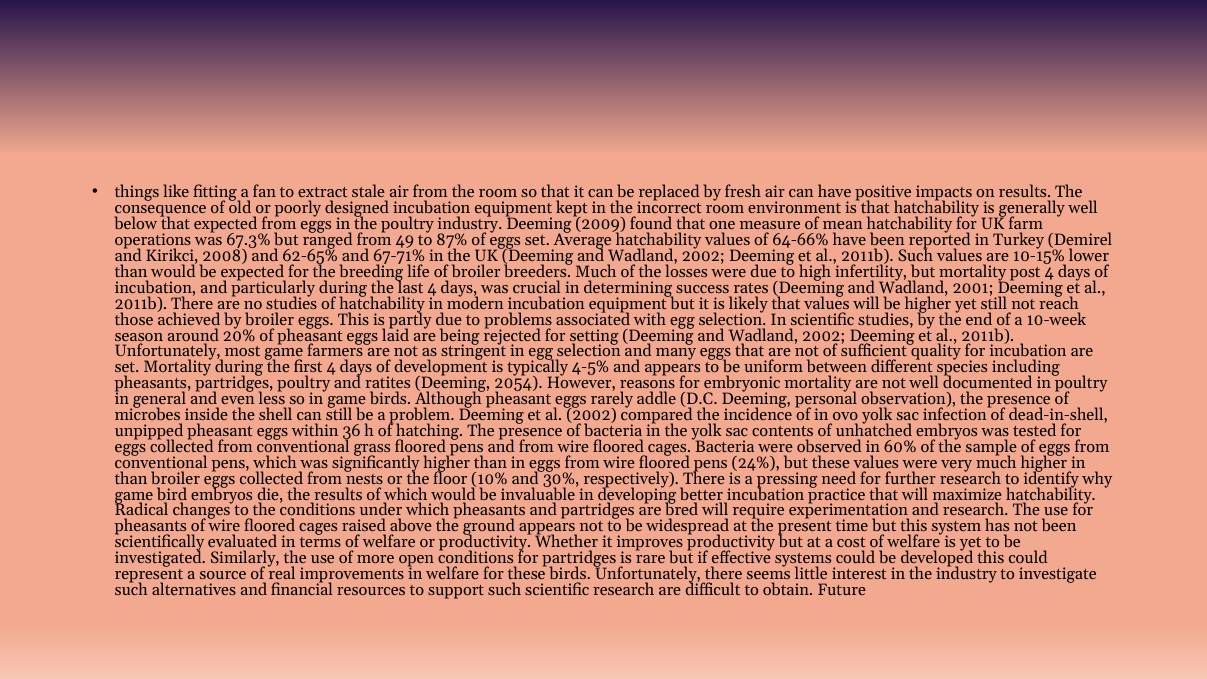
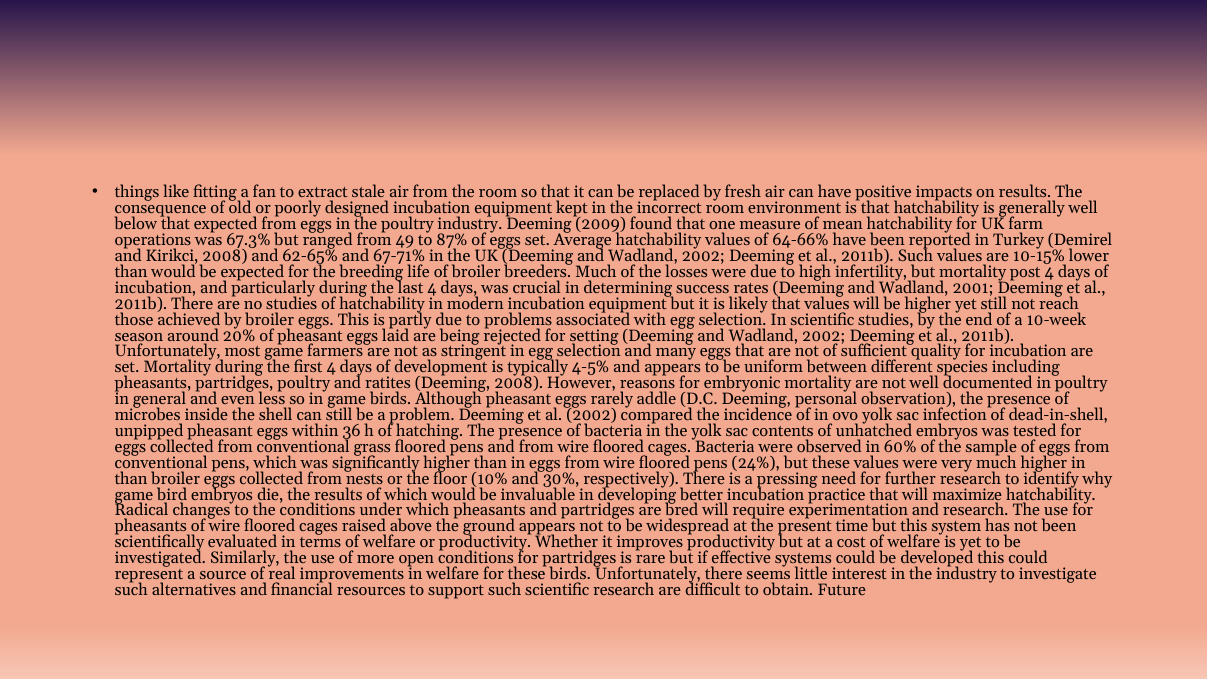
Deeming 2054: 2054 -> 2008
